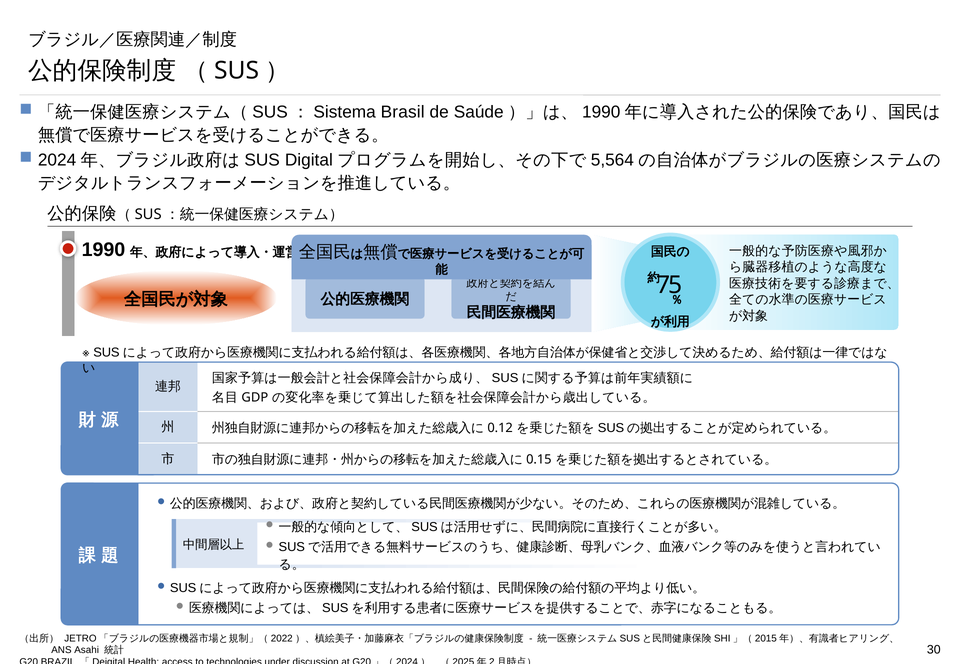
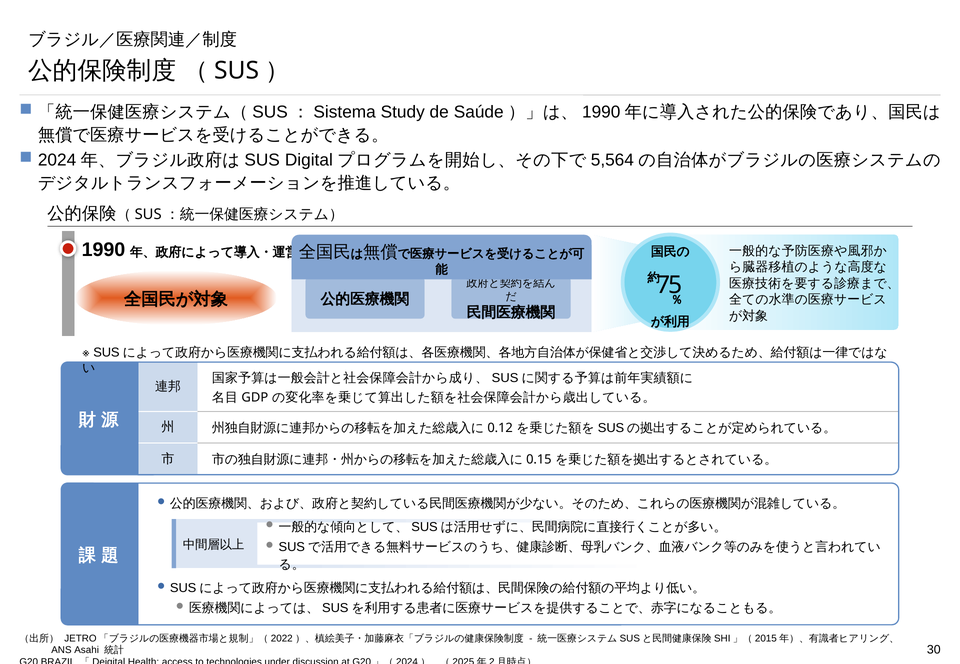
Brasil: Brasil -> Study
